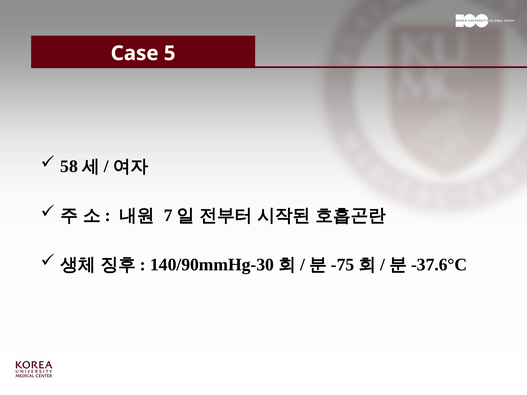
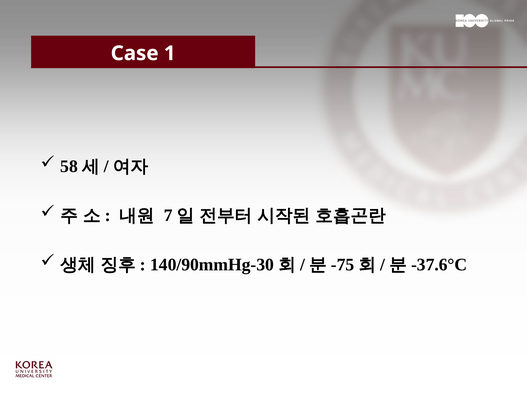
5: 5 -> 1
